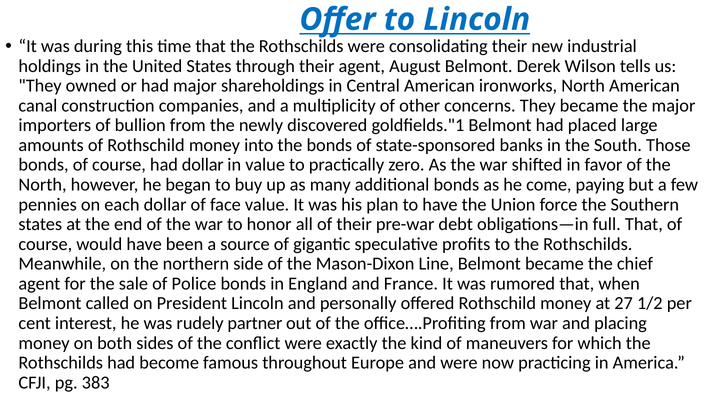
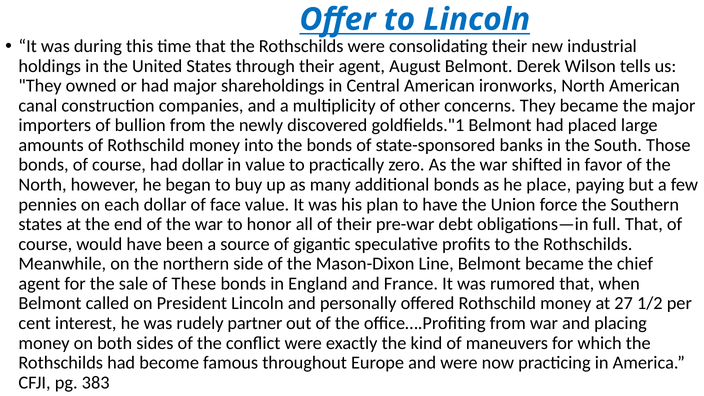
come: come -> place
Police: Police -> These
